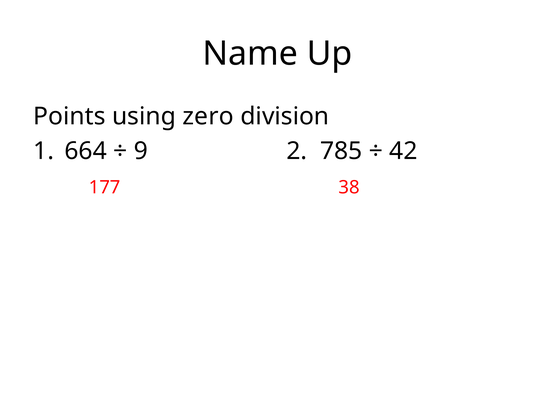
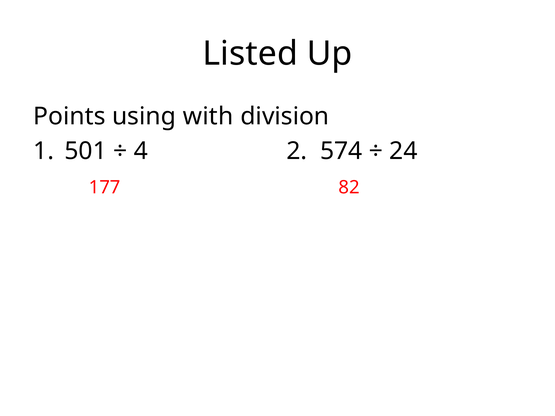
Name: Name -> Listed
zero: zero -> with
664: 664 -> 501
9: 9 -> 4
785: 785 -> 574
42: 42 -> 24
38: 38 -> 82
